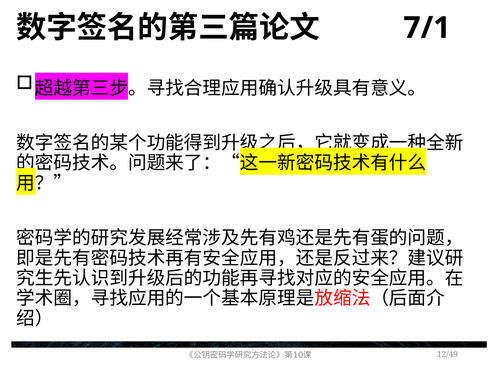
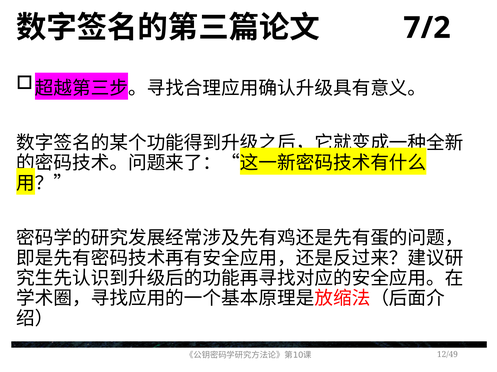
7/1: 7/1 -> 7/2
